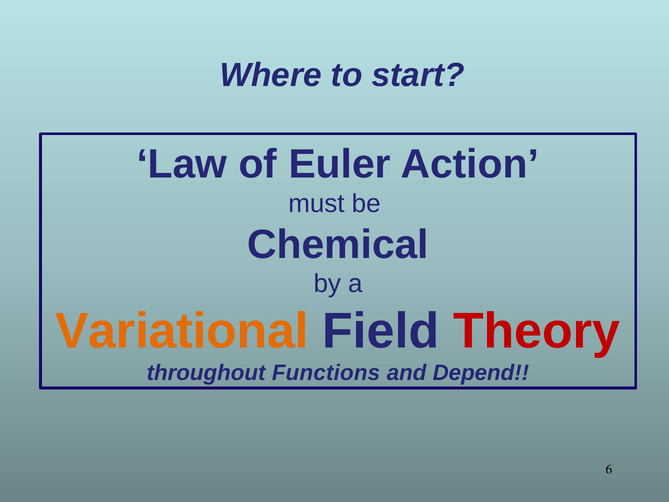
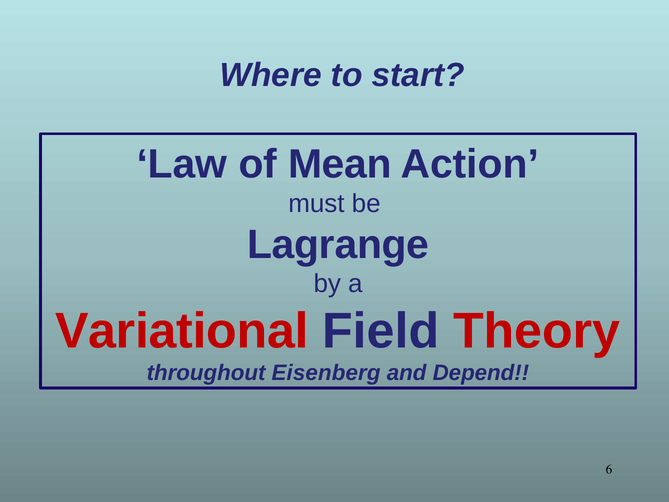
Euler: Euler -> Mean
Chemical: Chemical -> Lagrange
Variational colour: orange -> red
Functions: Functions -> Eisenberg
